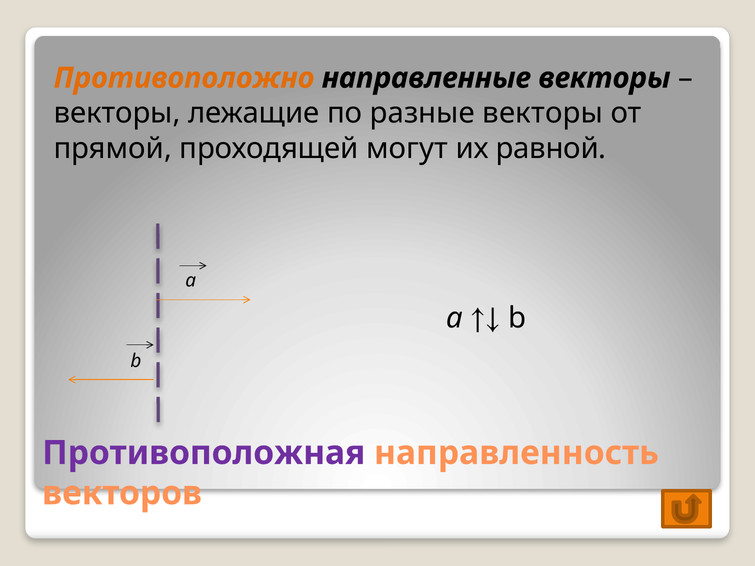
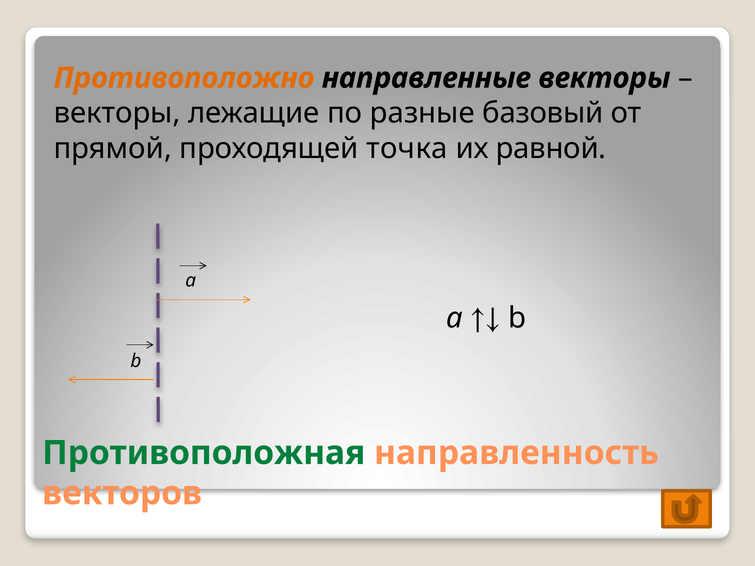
разные векторы: векторы -> базовый
могут: могут -> точка
Противоположная colour: purple -> green
